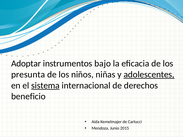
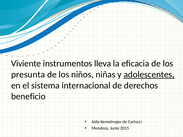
Adoptar: Adoptar -> Viviente
bajo: bajo -> lleva
sistema underline: present -> none
